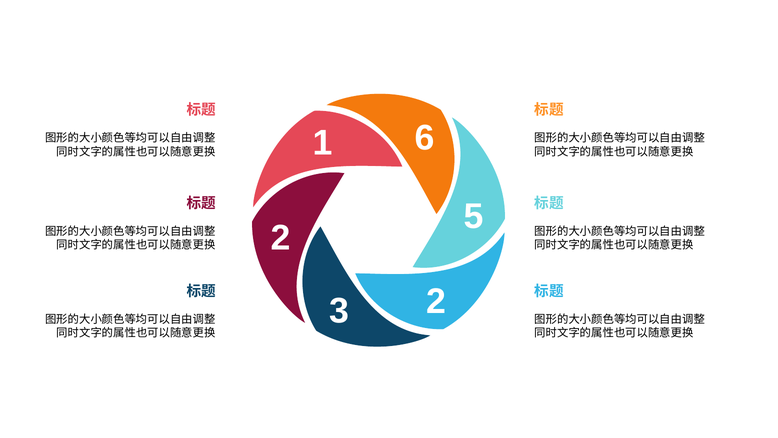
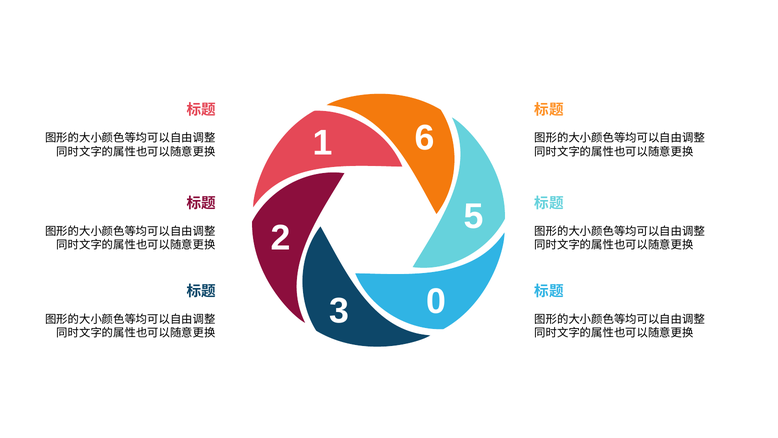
3 2: 2 -> 0
